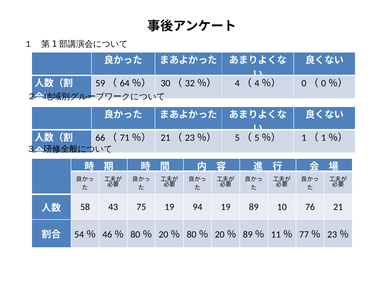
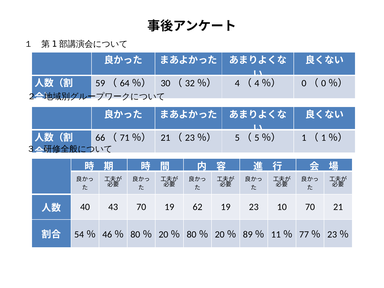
58: 58 -> 40
43 75: 75 -> 70
94: 94 -> 62
89: 89 -> 23
10 76: 76 -> 70
